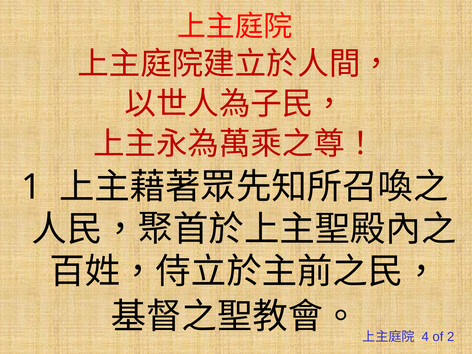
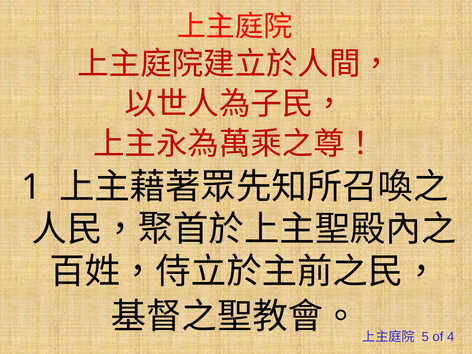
4: 4 -> 5
2: 2 -> 4
